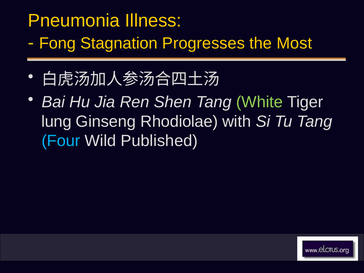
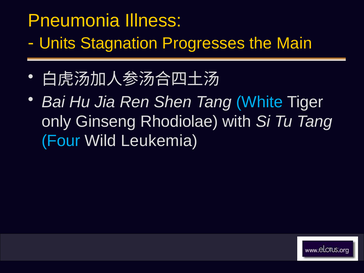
Fong: Fong -> Units
Most: Most -> Main
White colour: light green -> light blue
lung: lung -> only
Published: Published -> Leukemia
